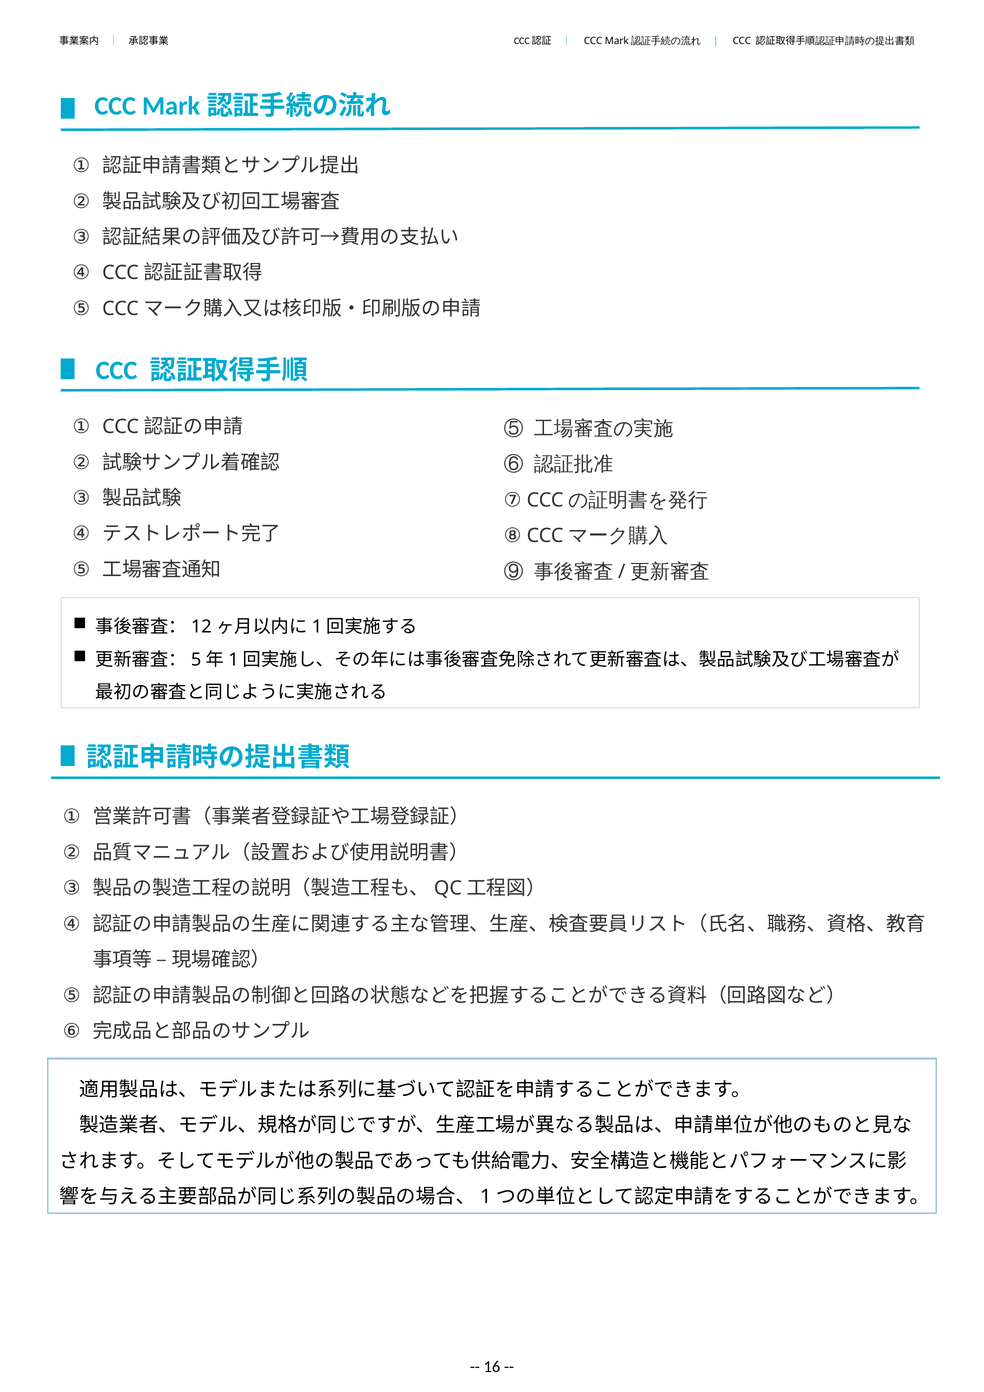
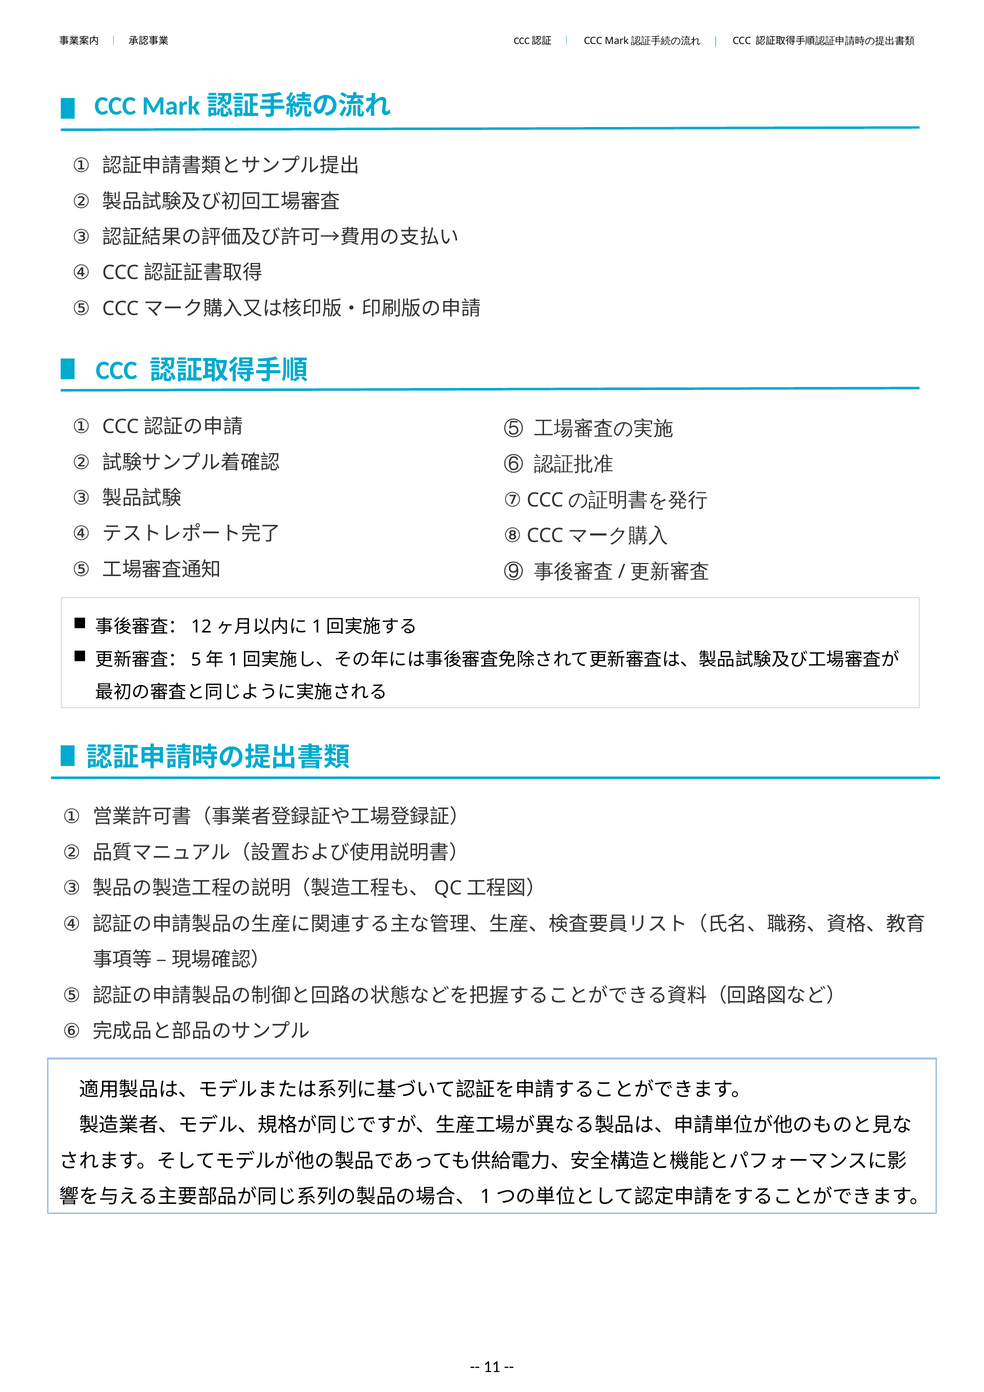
16: 16 -> 11
